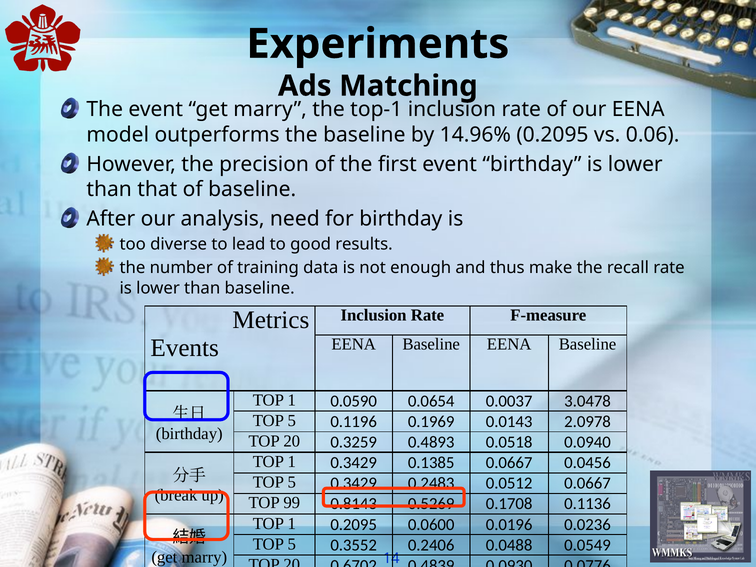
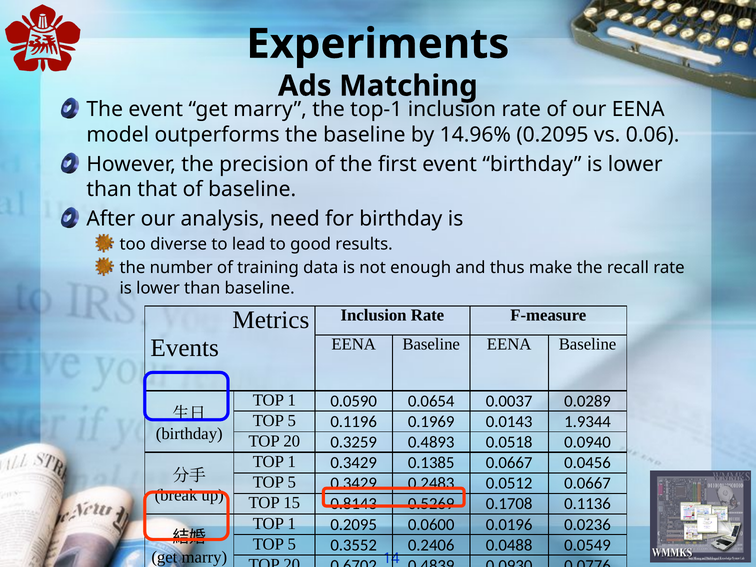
3.0478: 3.0478 -> 0.0289
2.0978: 2.0978 -> 1.9344
99: 99 -> 15
